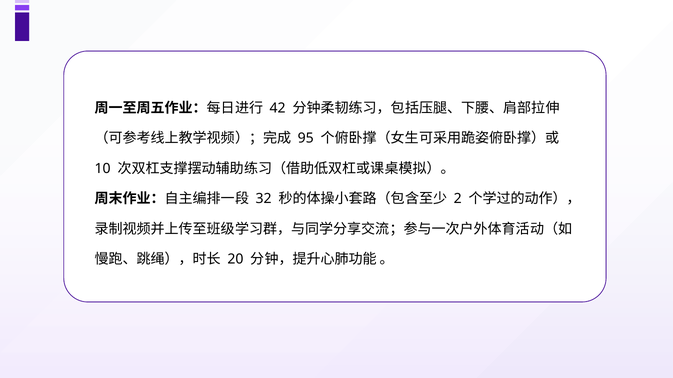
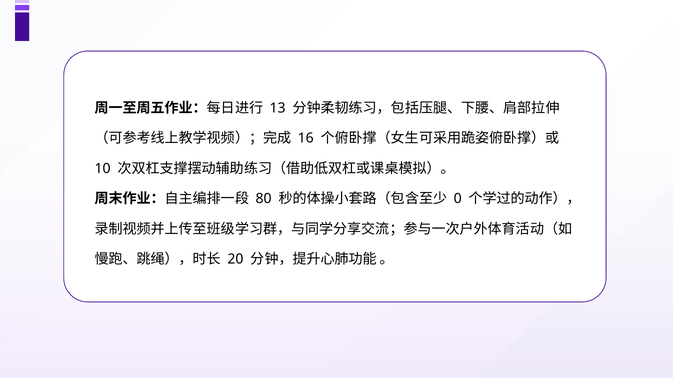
42: 42 -> 13
95: 95 -> 16
32: 32 -> 80
2: 2 -> 0
